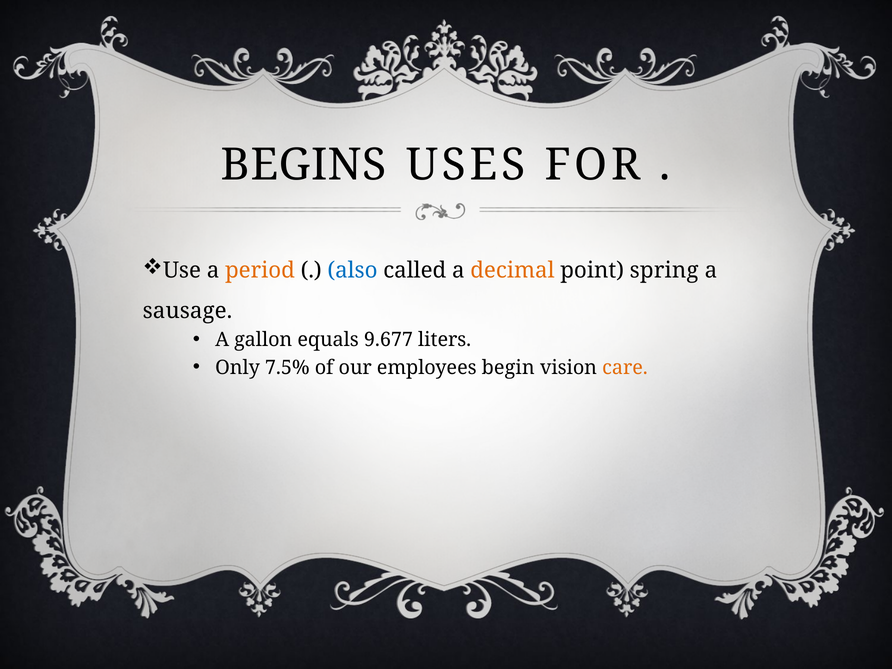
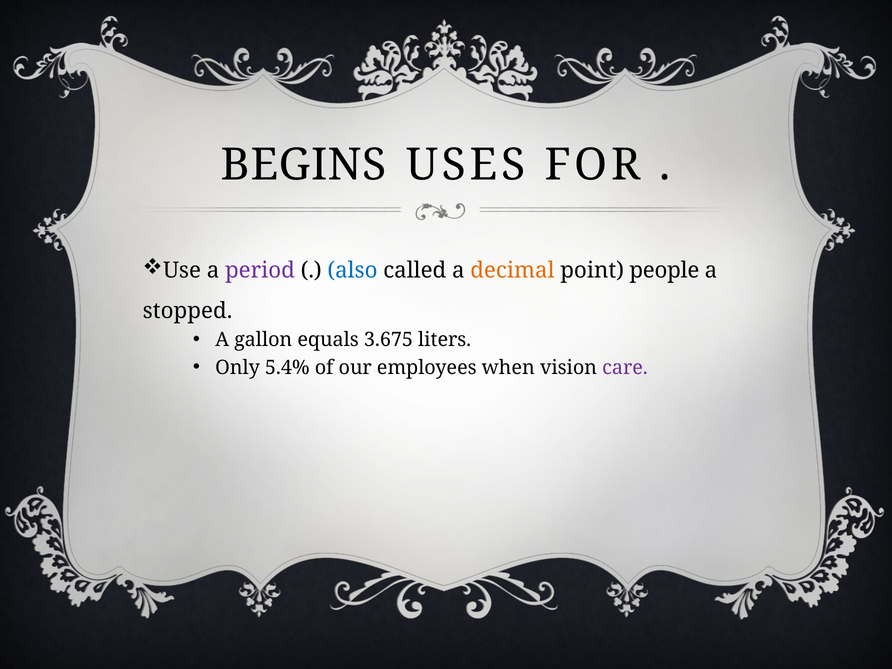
period colour: orange -> purple
spring: spring -> people
sausage: sausage -> stopped
9.677: 9.677 -> 3.675
7.5%: 7.5% -> 5.4%
begin: begin -> when
care colour: orange -> purple
